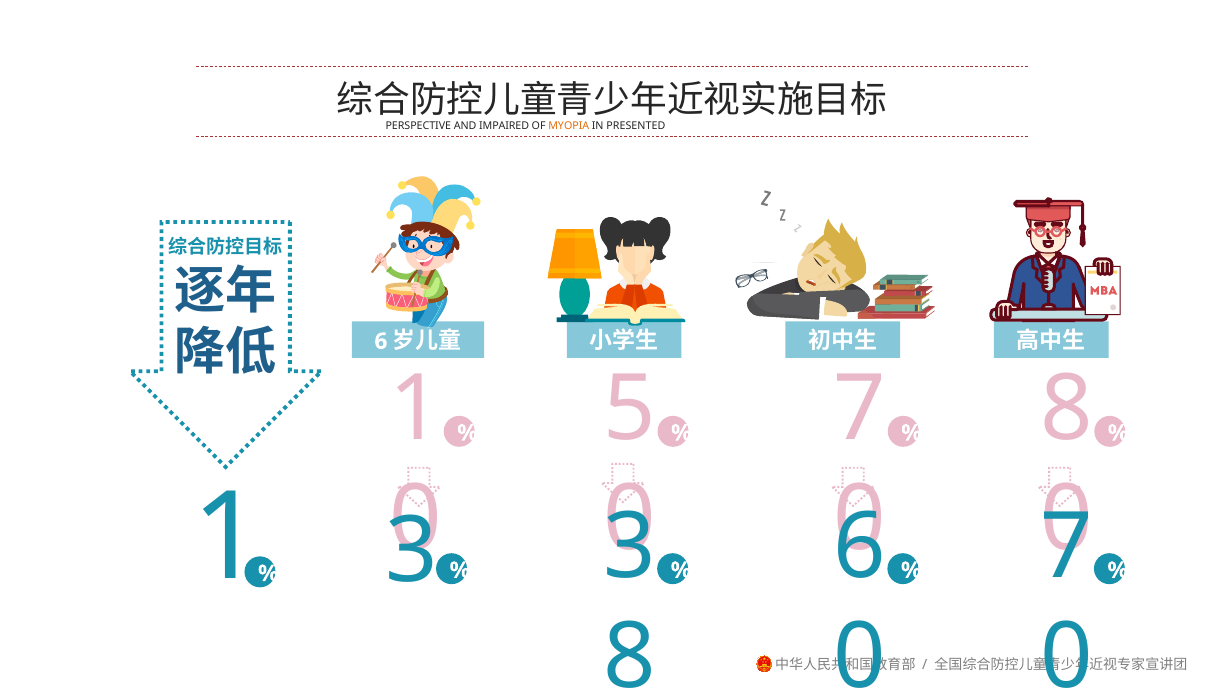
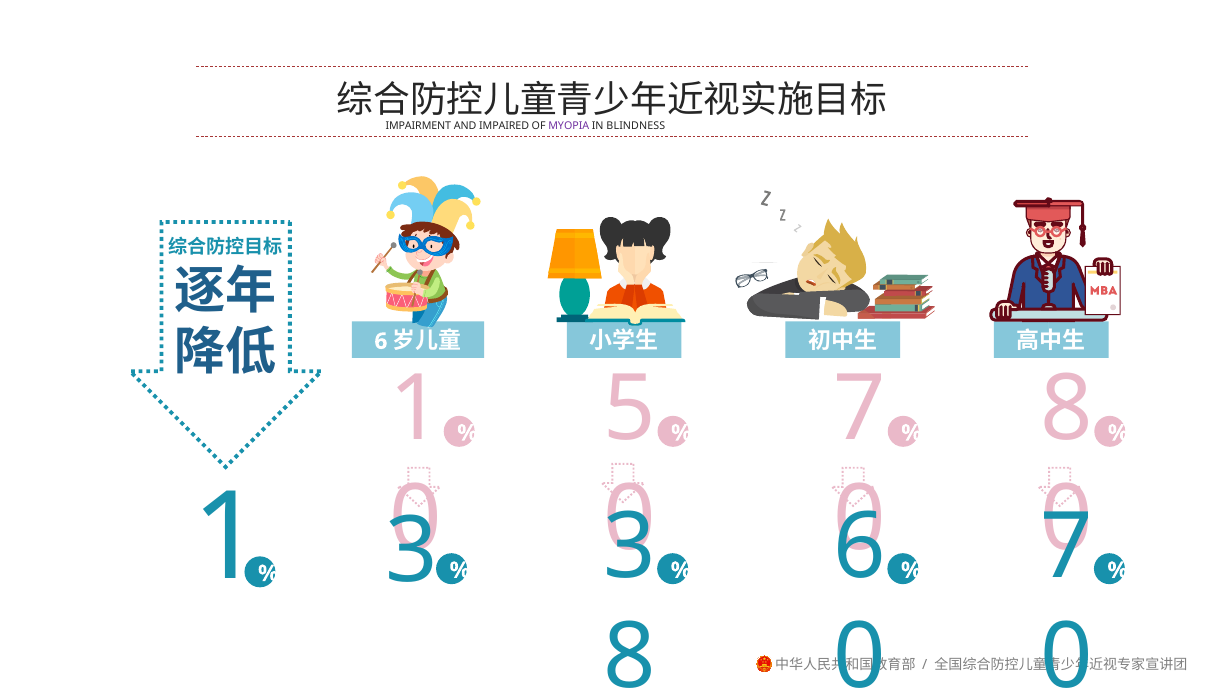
PERSPECTIVE: PERSPECTIVE -> IMPAIRMENT
MYOPIA colour: orange -> purple
PRESENTED: PRESENTED -> BLINDNESS
